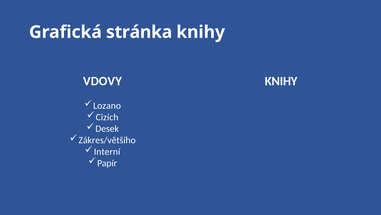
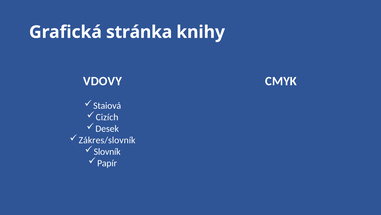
KNIHY at (281, 81): KNIHY -> CMYK
Lozano: Lozano -> Staiová
Zákres/většího: Zákres/většího -> Zákres/slovník
Interní: Interní -> Slovník
